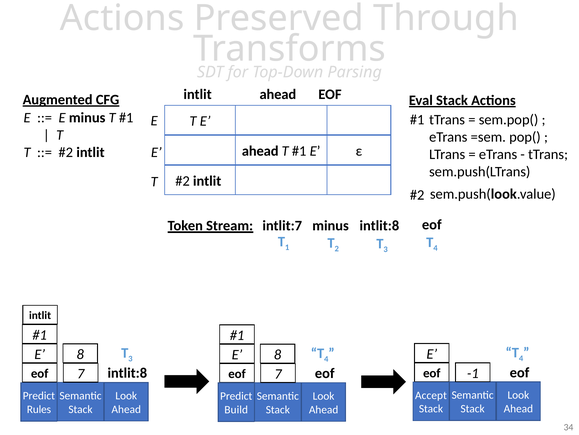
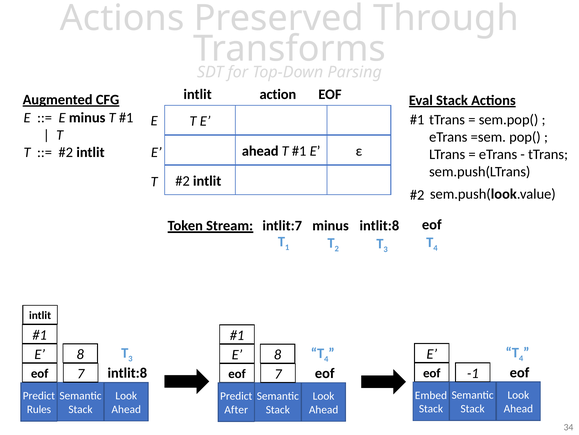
intlit ahead: ahead -> action
Accept: Accept -> Embed
Build: Build -> After
